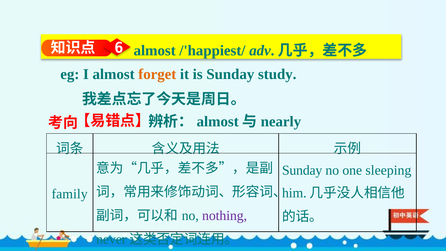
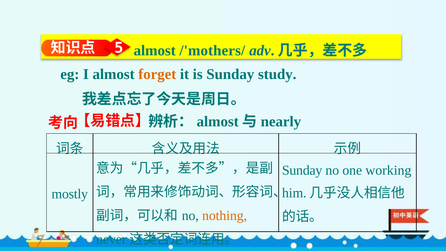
6: 6 -> 5
/'happiest/: /'happiest/ -> /'mothers/
sleeping: sleeping -> working
family: family -> mostly
nothing colour: purple -> orange
